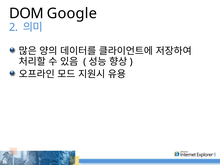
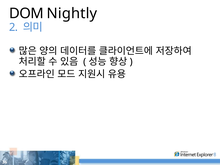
Google: Google -> Nightly
